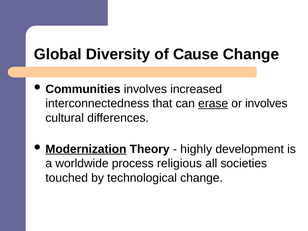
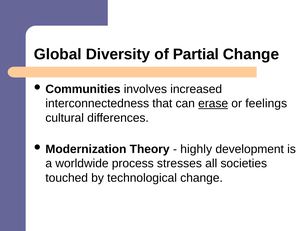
Cause: Cause -> Partial
or involves: involves -> feelings
Modernization underline: present -> none
religious: religious -> stresses
